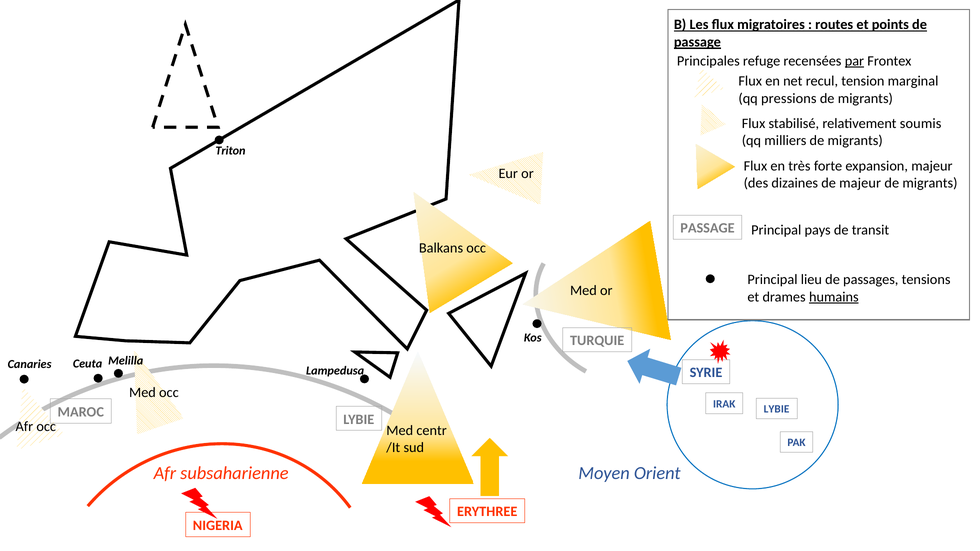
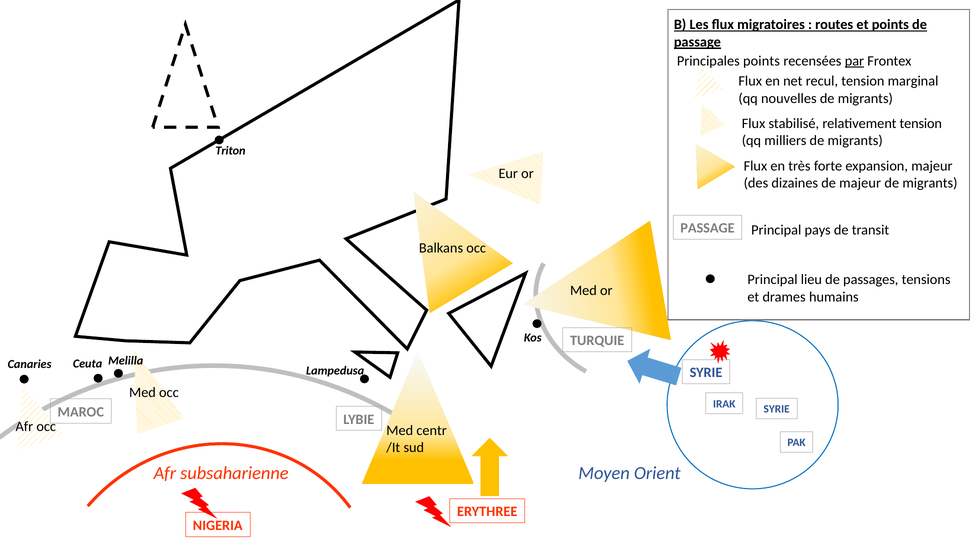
Principales refuge: refuge -> points
pressions: pressions -> nouvelles
relativement soumis: soumis -> tension
humains underline: present -> none
IRAK LYBIE: LYBIE -> SYRIE
